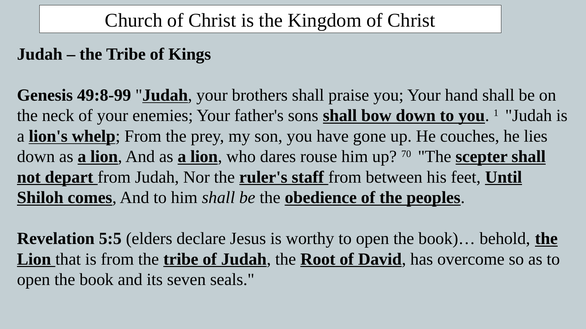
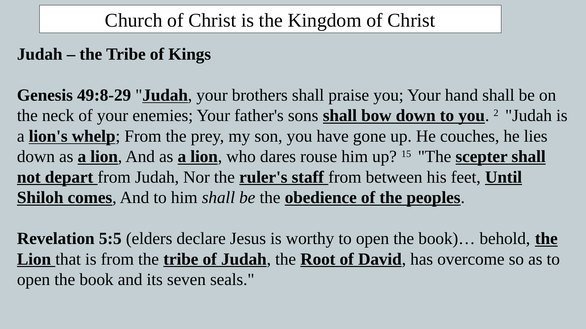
49:8-99: 49:8-99 -> 49:8-29
1: 1 -> 2
70: 70 -> 15
